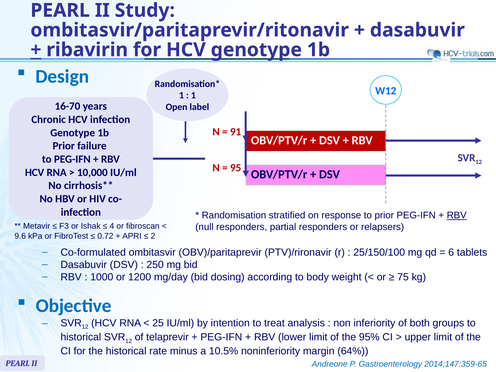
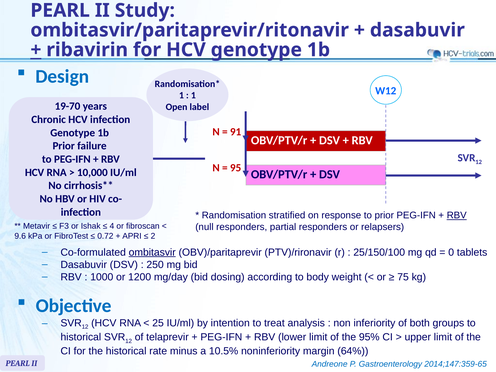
16-70: 16-70 -> 19-70
ombitasvir underline: none -> present
6: 6 -> 0
